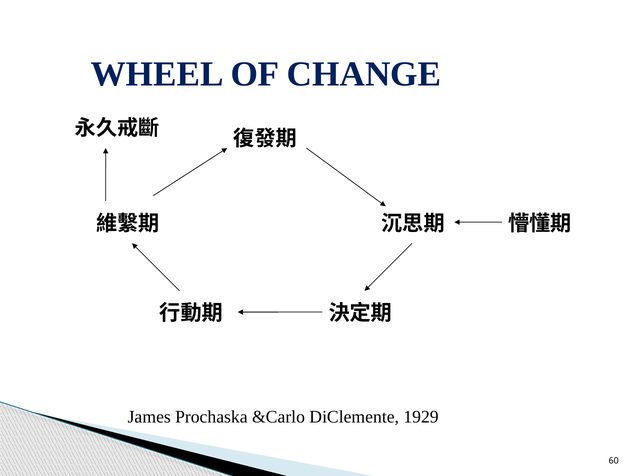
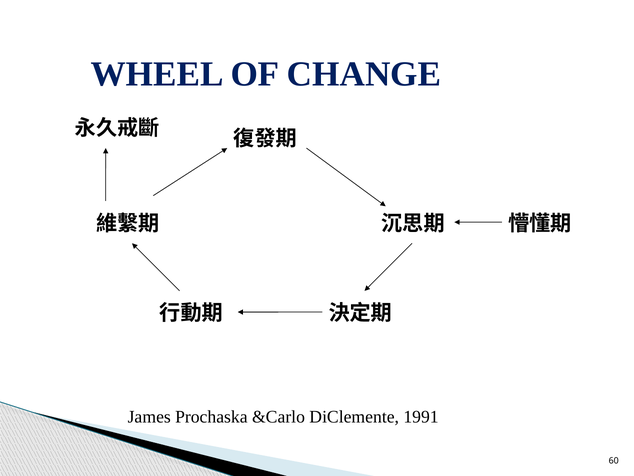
1929: 1929 -> 1991
